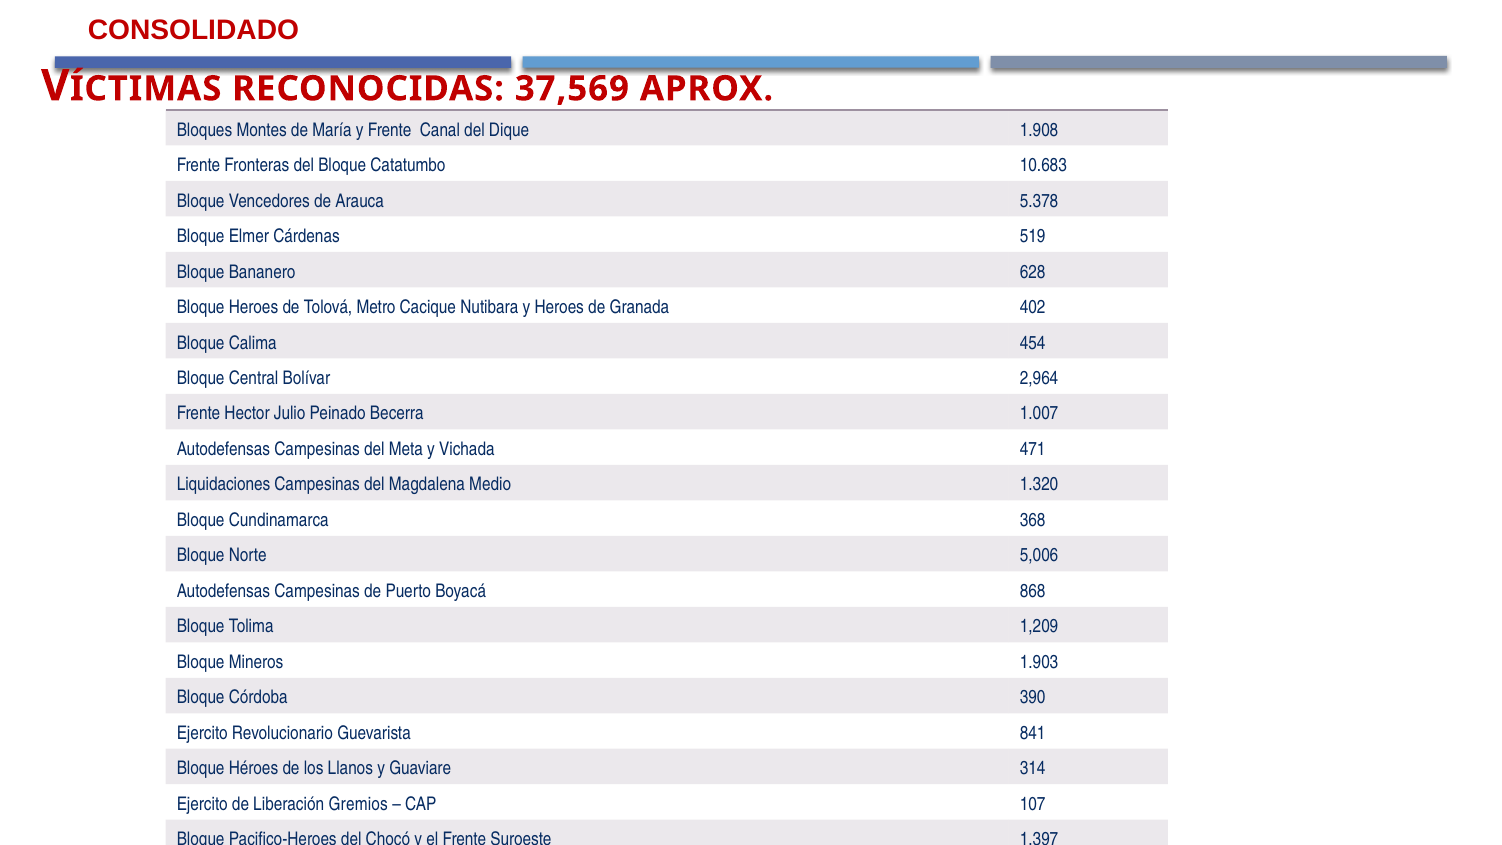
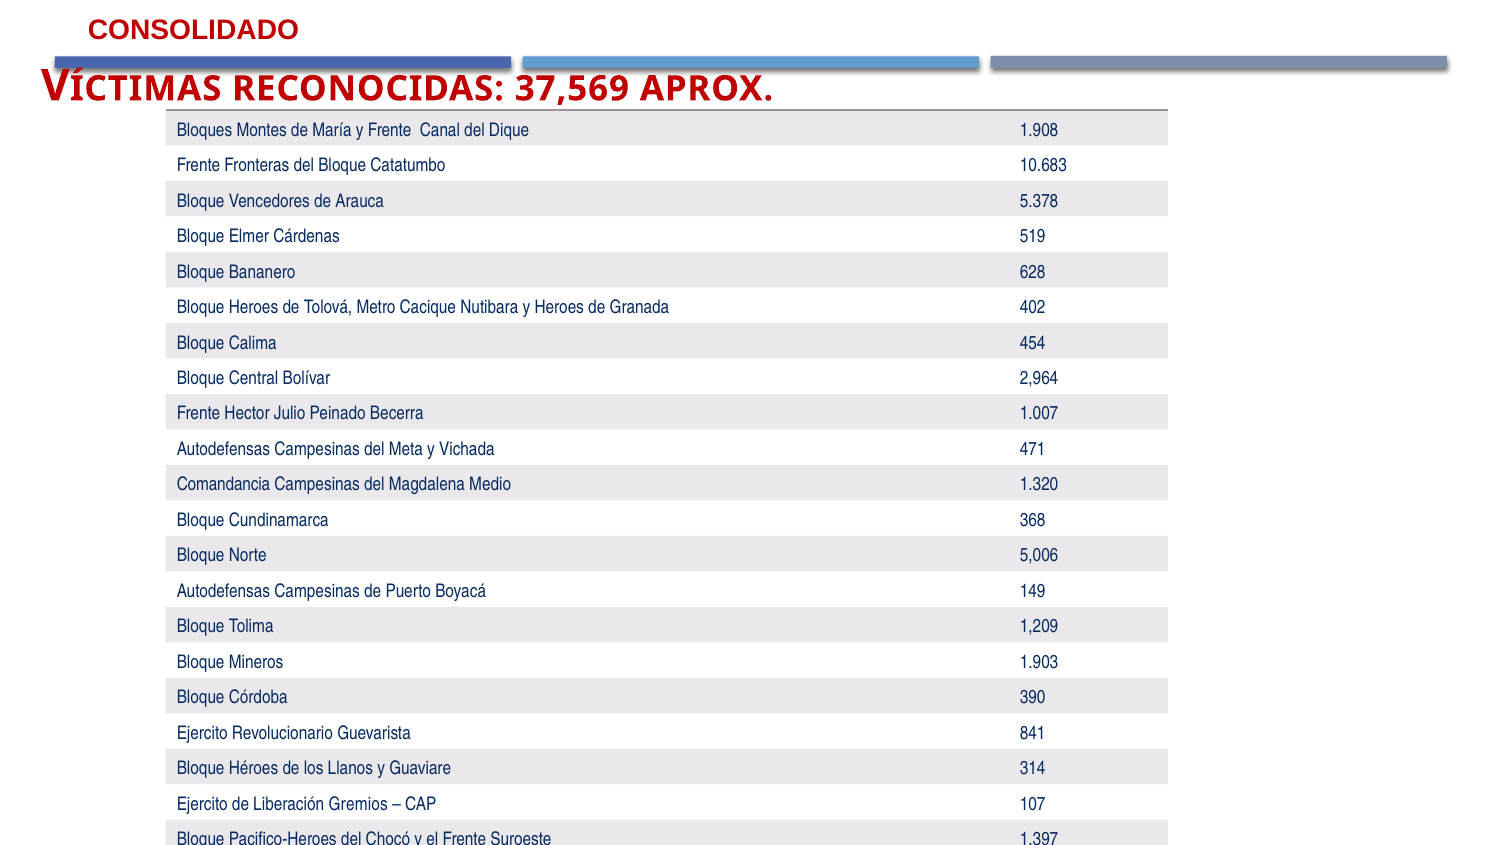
Liquidaciones: Liquidaciones -> Comandancia
868: 868 -> 149
